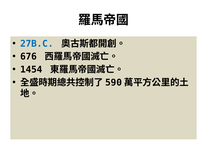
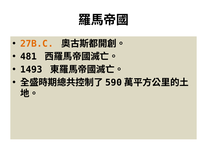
27B.C colour: blue -> orange
676: 676 -> 481
1454: 1454 -> 1493
